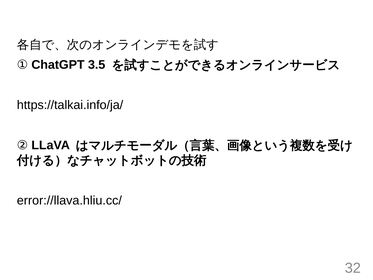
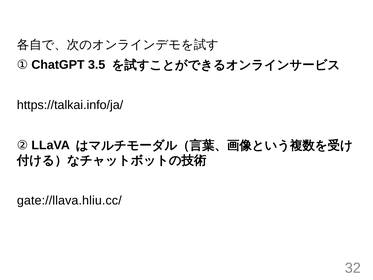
error://llava.hliu.cc/: error://llava.hliu.cc/ -> gate://llava.hliu.cc/
